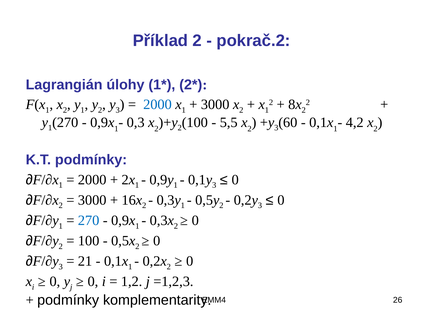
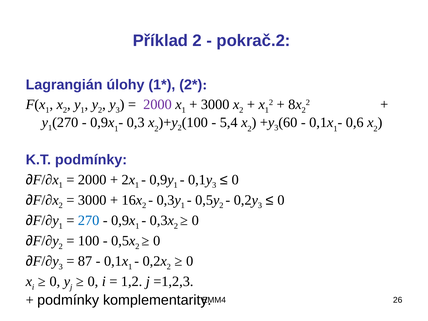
2000 at (157, 105) colour: blue -> purple
5,5: 5,5 -> 5,4
4,2: 4,2 -> 0,6
21: 21 -> 87
